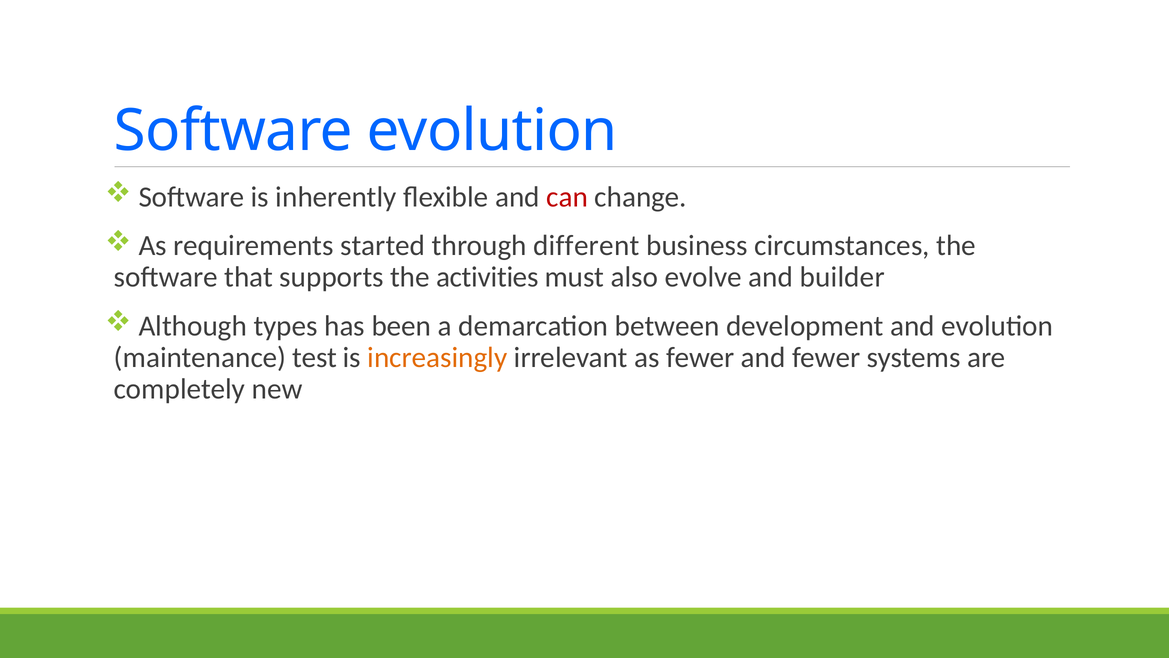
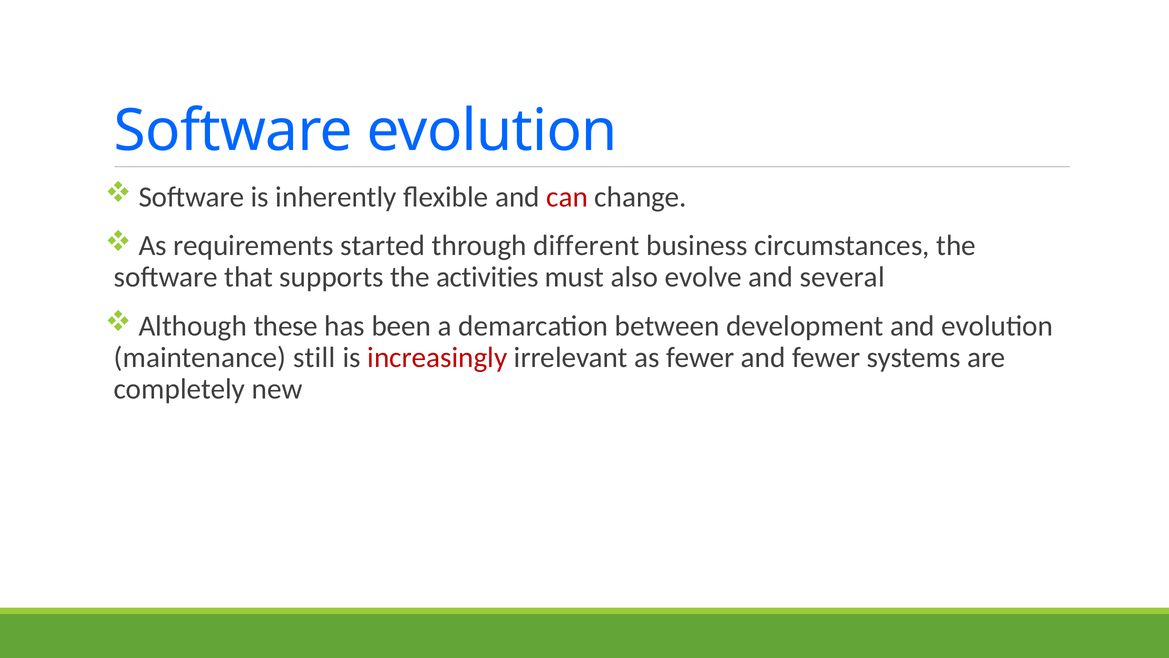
builder: builder -> several
types: types -> these
test: test -> still
increasingly colour: orange -> red
